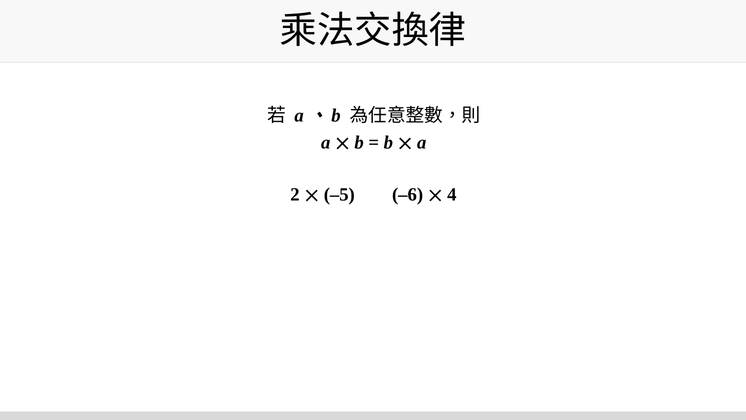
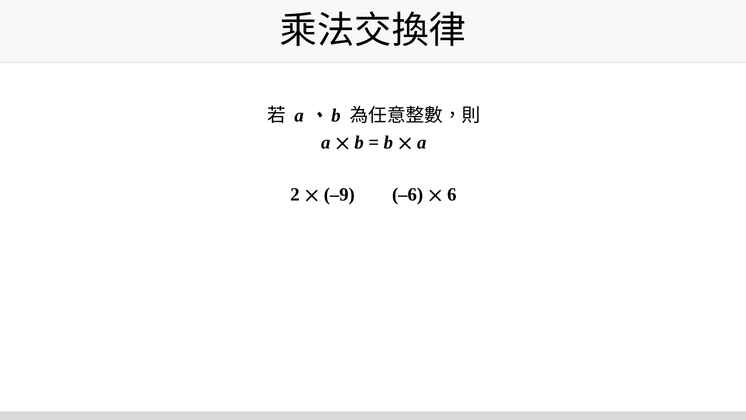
–5: –5 -> –9
4: 4 -> 6
